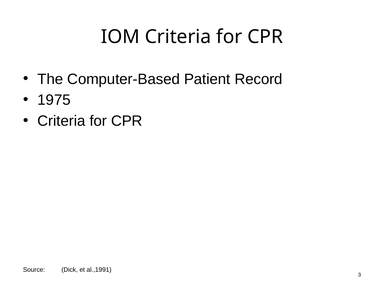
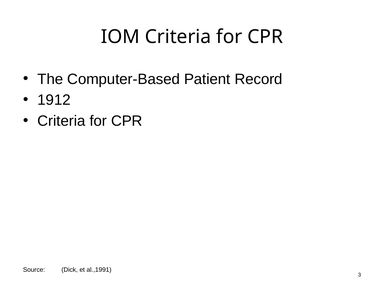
1975: 1975 -> 1912
